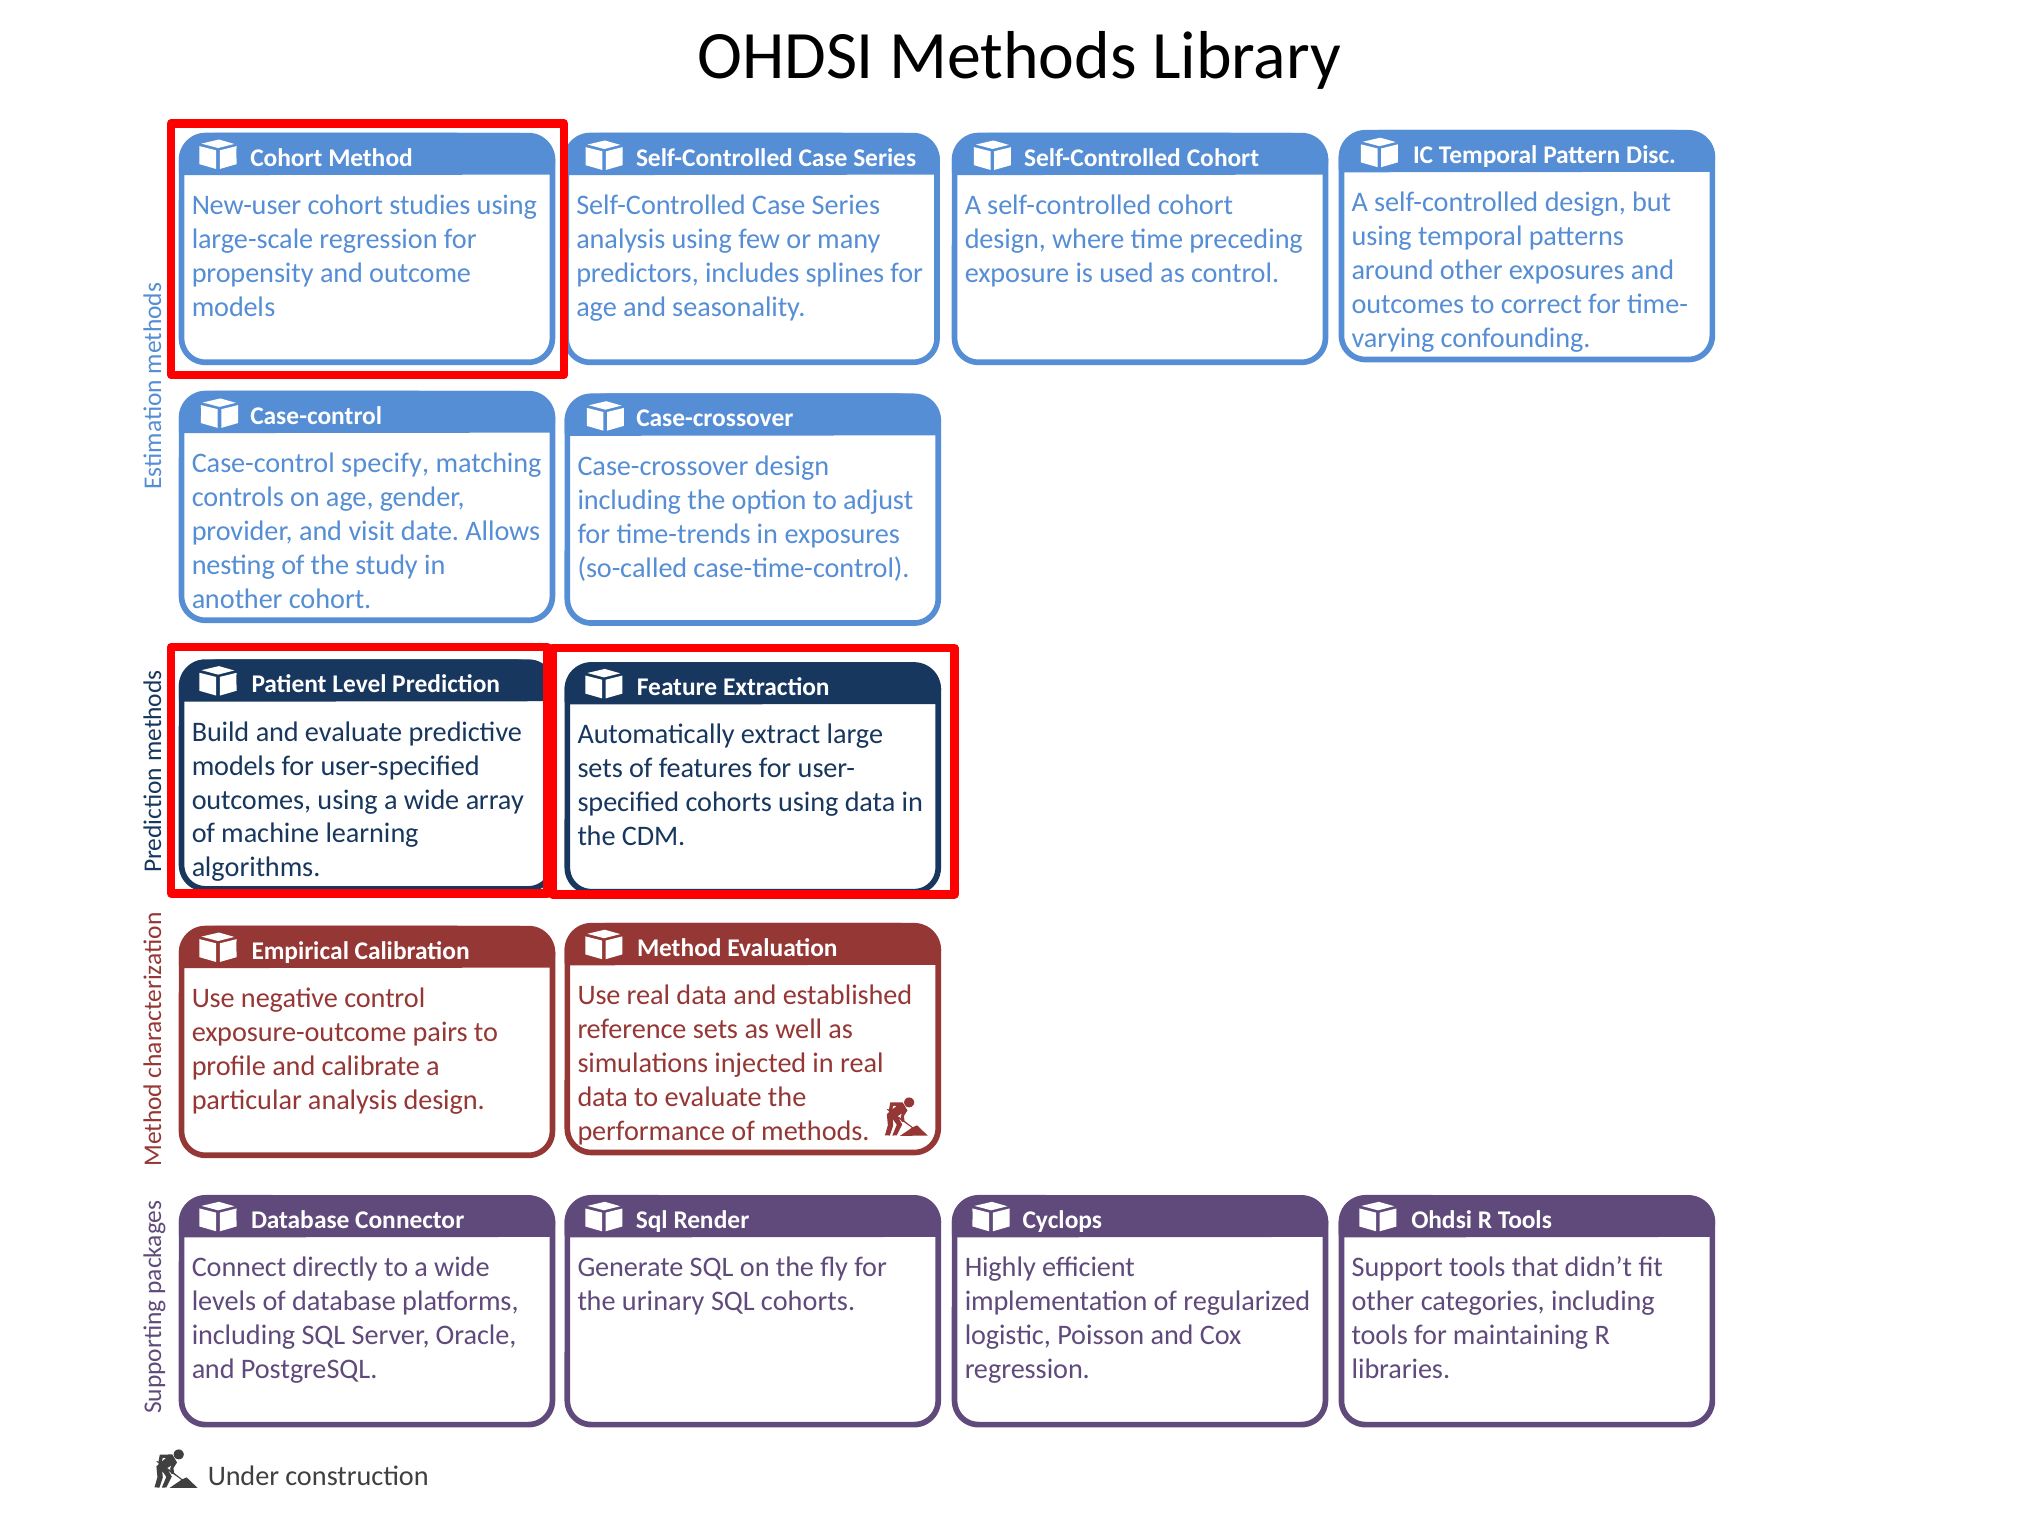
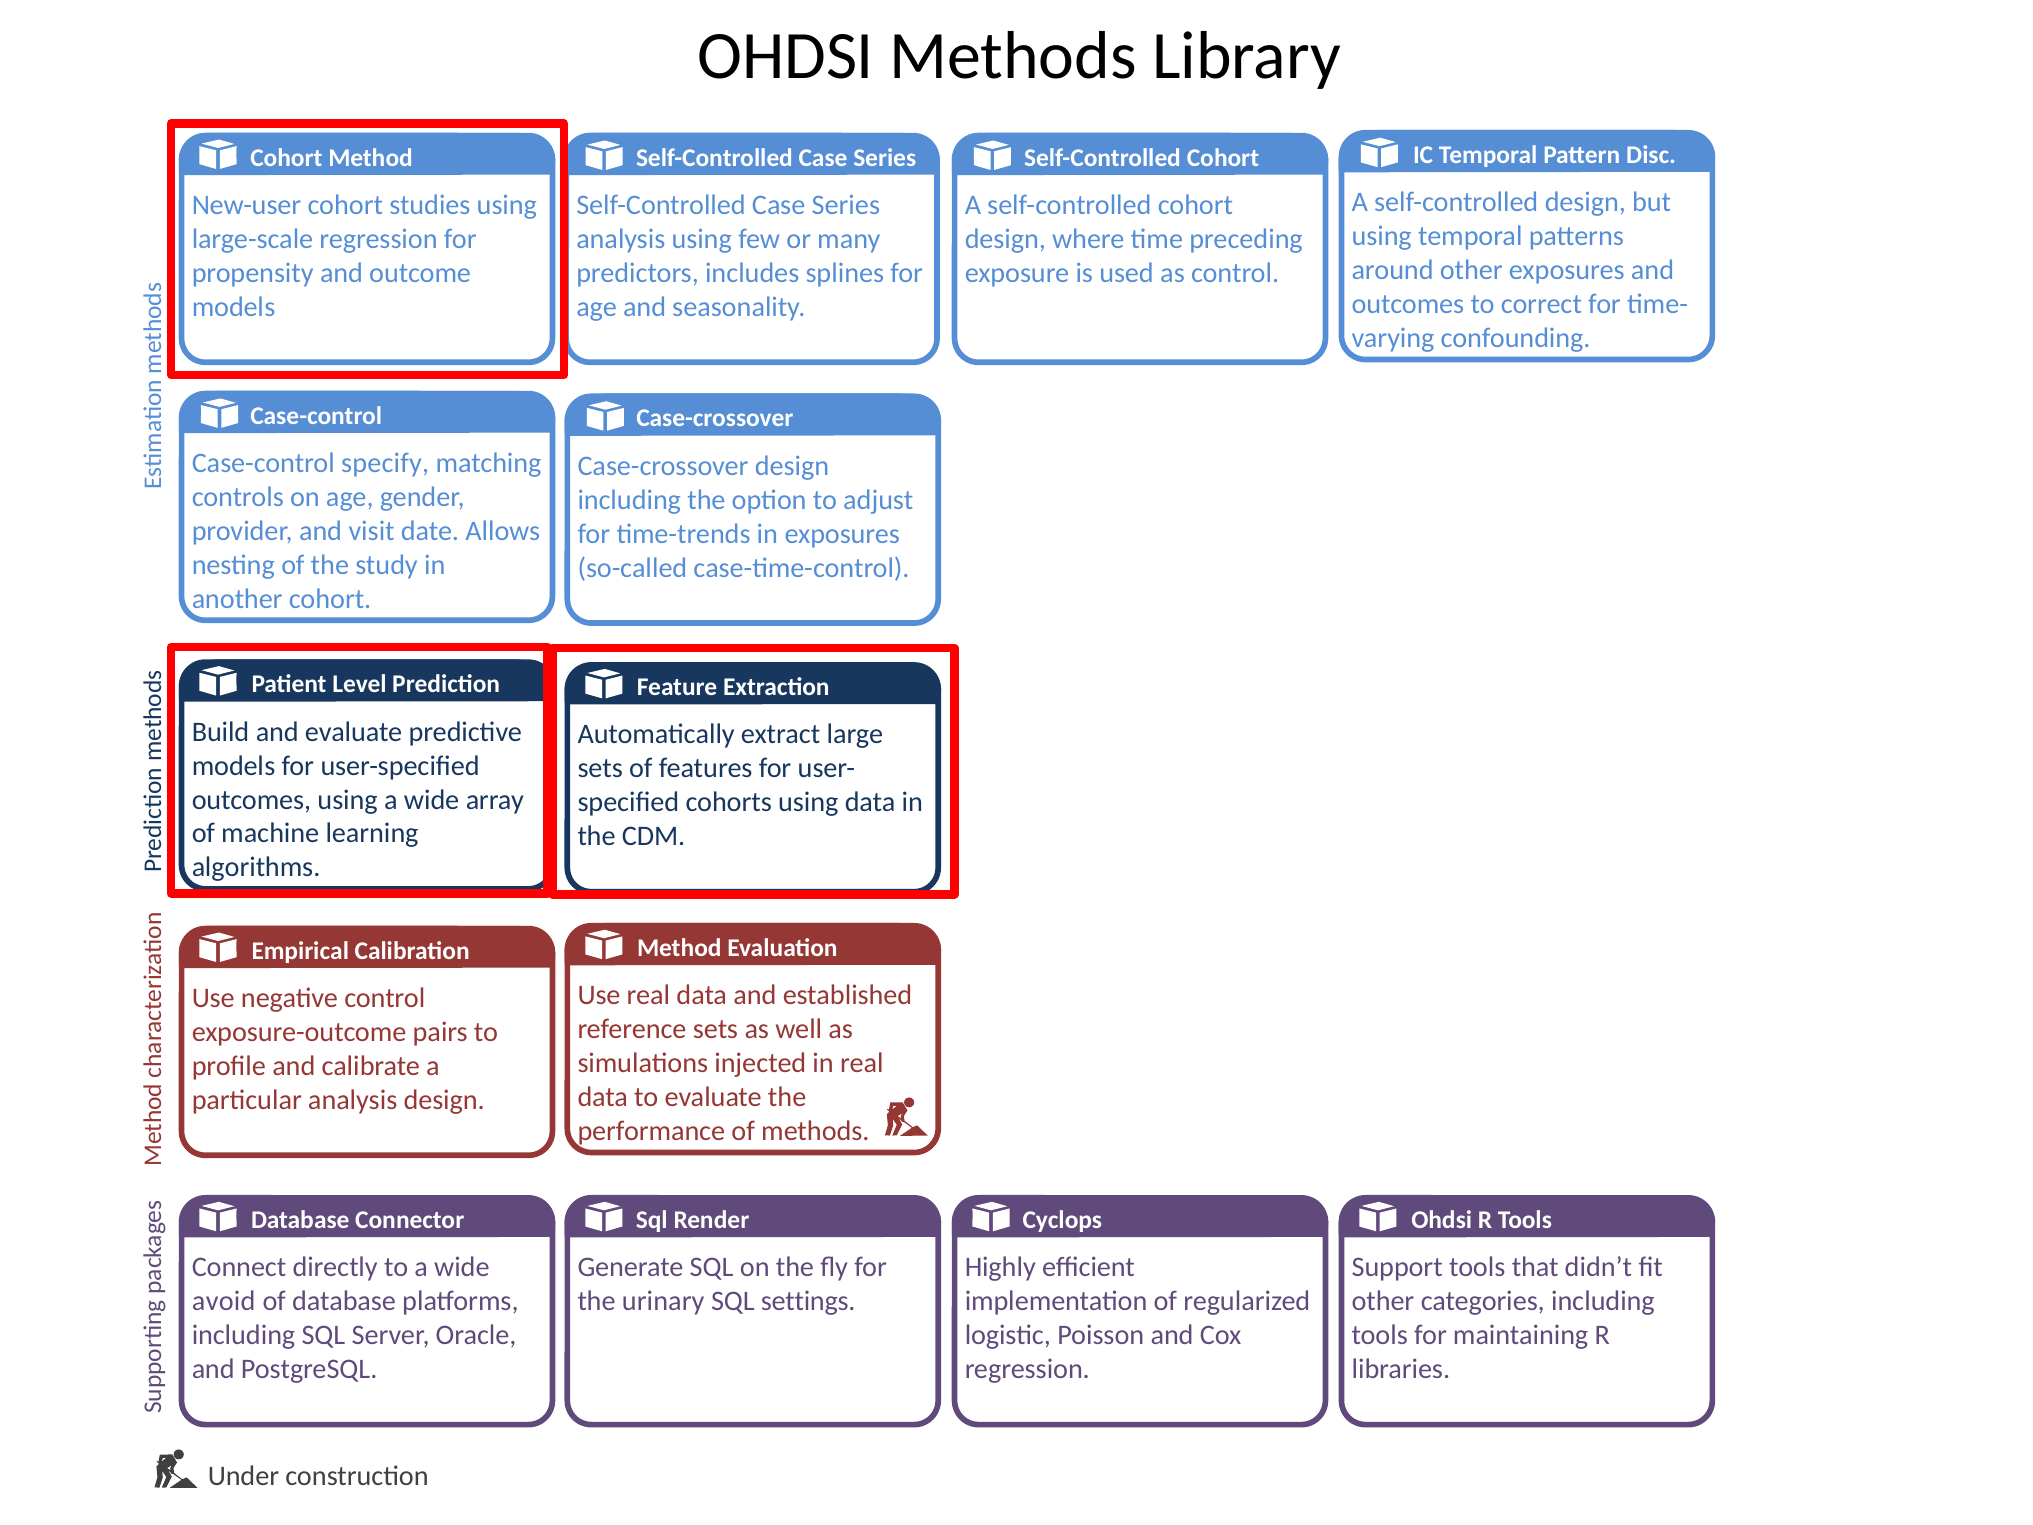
levels: levels -> avoid
cohorts at (808, 1301): cohorts -> settings
